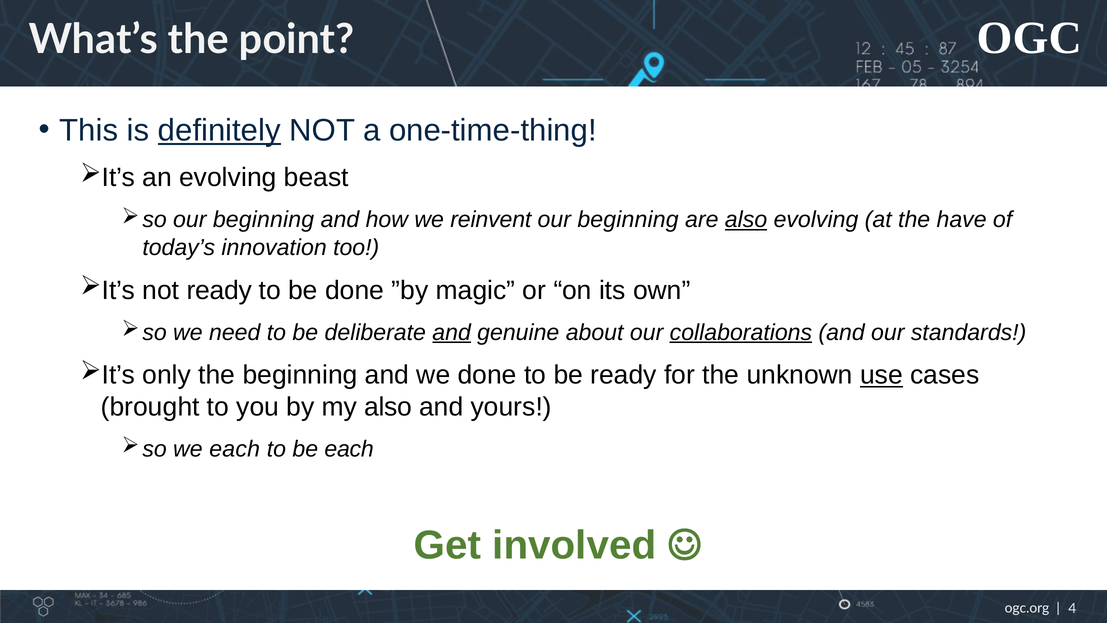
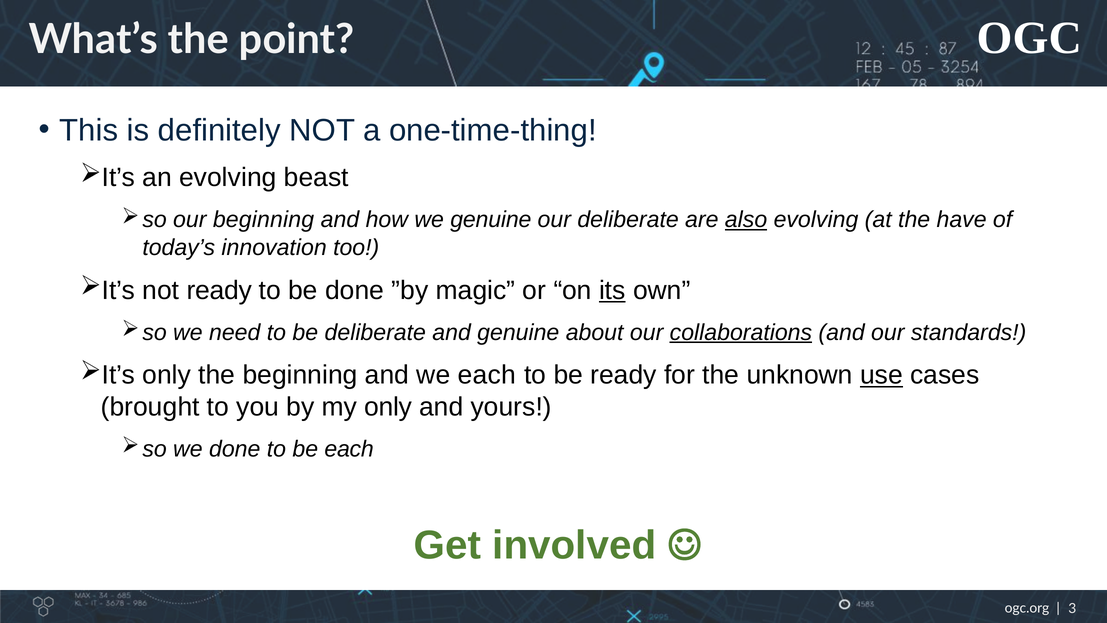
definitely underline: present -> none
we reinvent: reinvent -> genuine
beginning at (628, 220): beginning -> deliberate
its underline: none -> present
and at (452, 332) underline: present -> none
we done: done -> each
my also: also -> only
we each: each -> done
4: 4 -> 3
